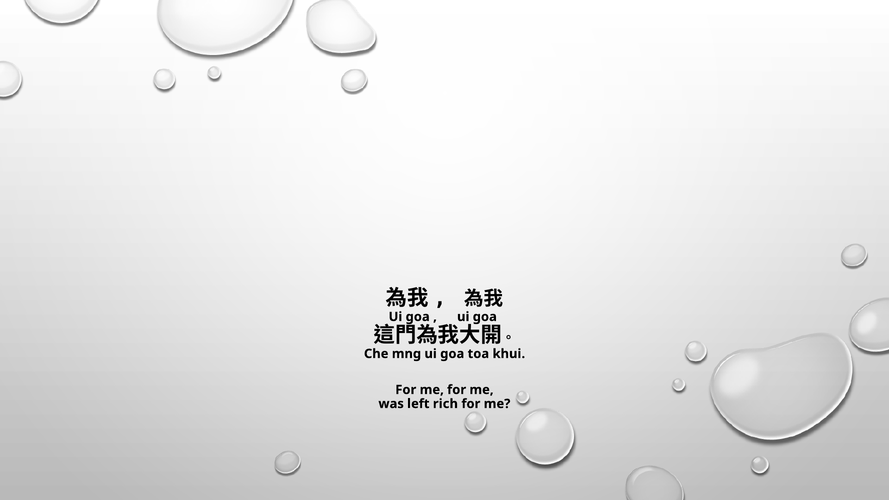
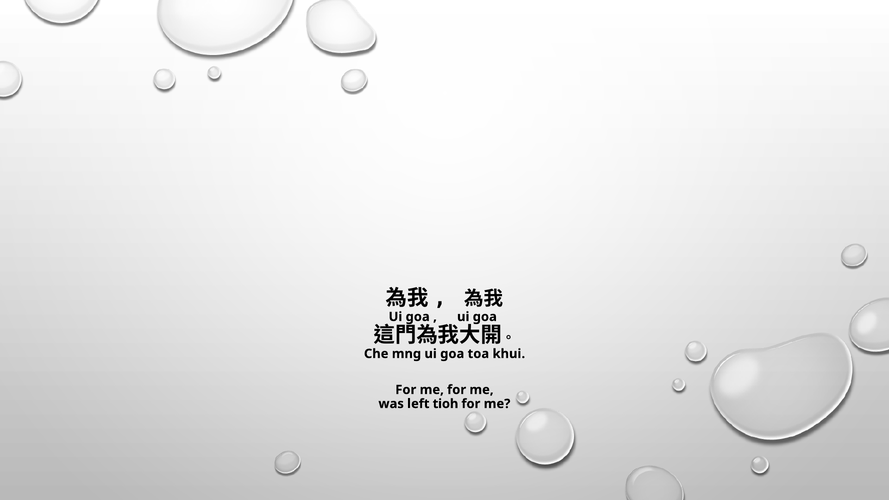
rich: rich -> tioh
